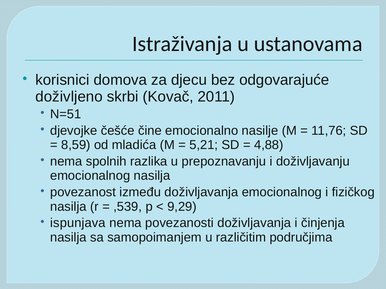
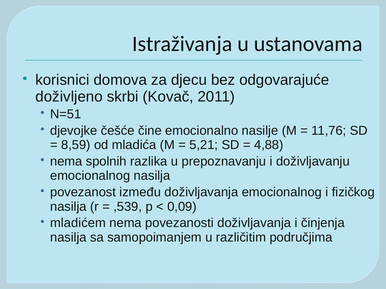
9,29: 9,29 -> 0,09
ispunjava: ispunjava -> mladićem
